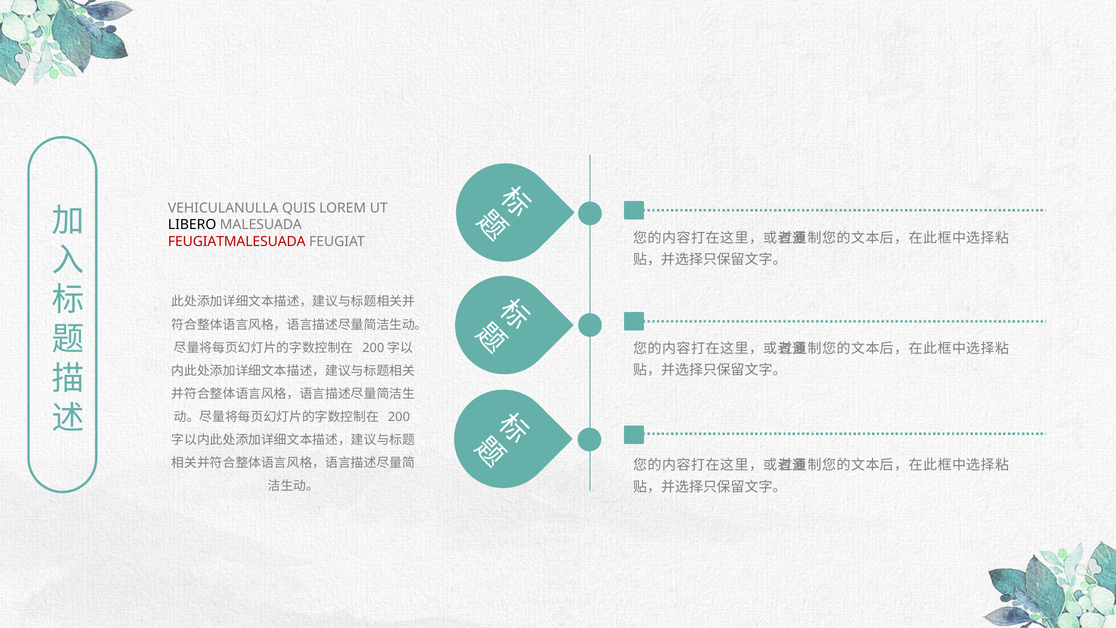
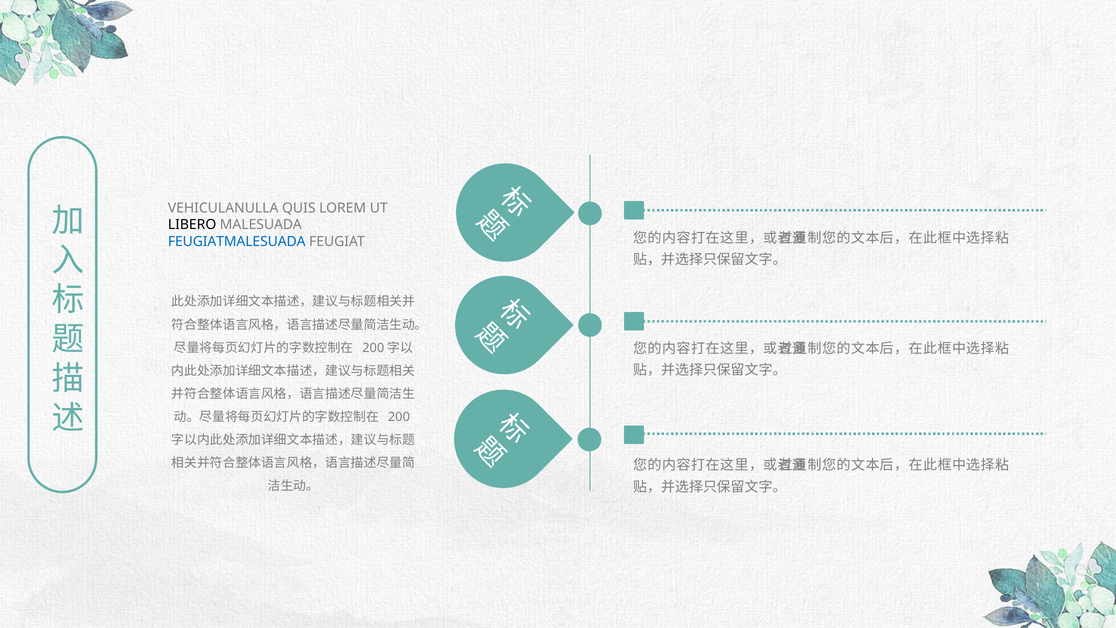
FEUGIATMALESUADA colour: red -> blue
